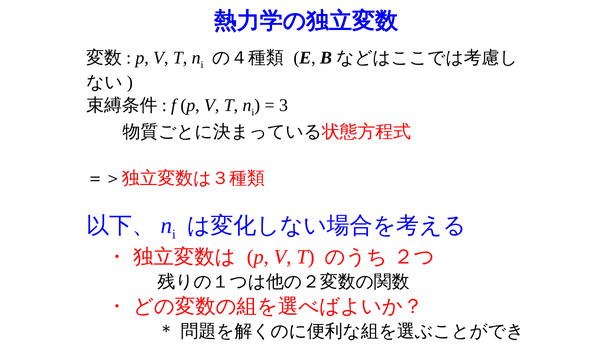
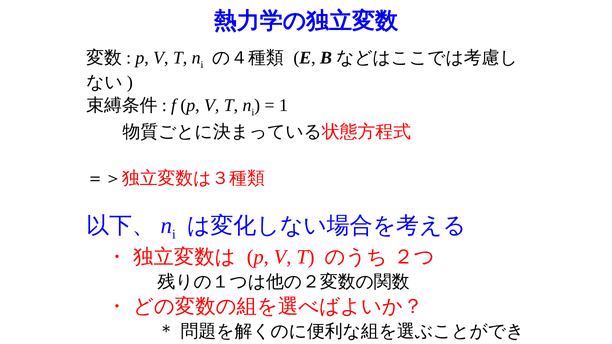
3: 3 -> 1
